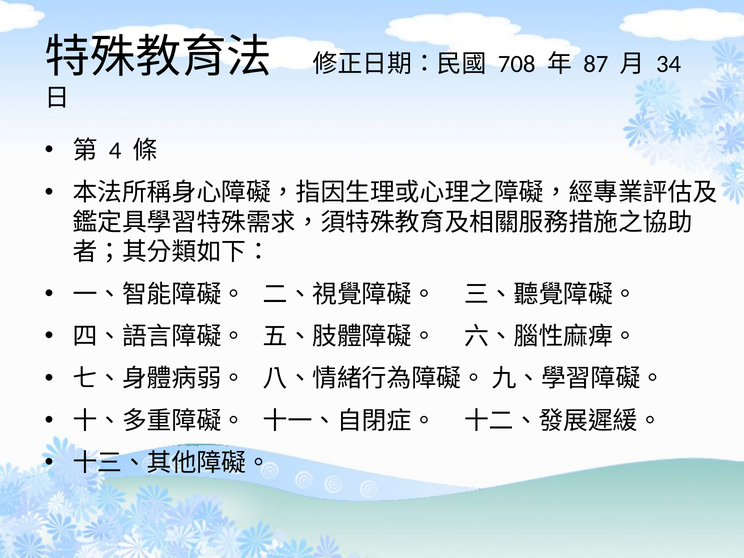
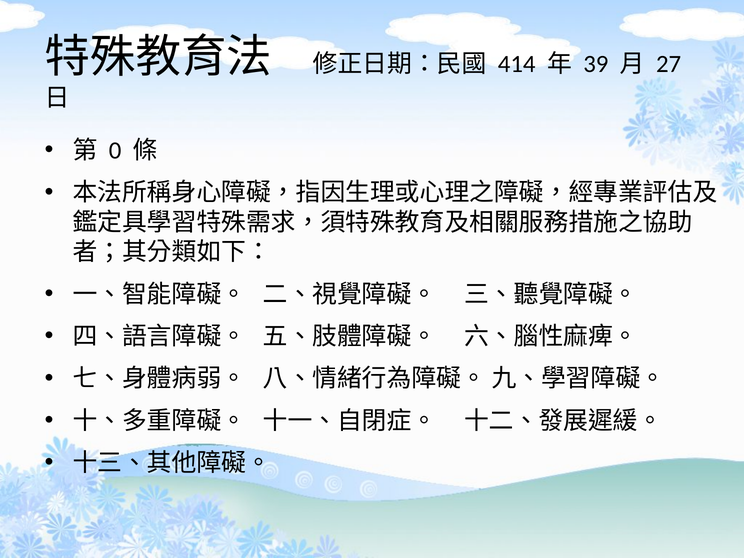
708: 708 -> 414
87: 87 -> 39
34: 34 -> 27
4: 4 -> 0
